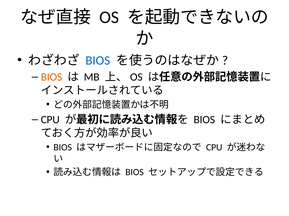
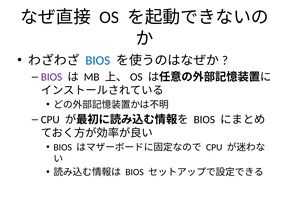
BIOS at (52, 77) colour: orange -> purple
